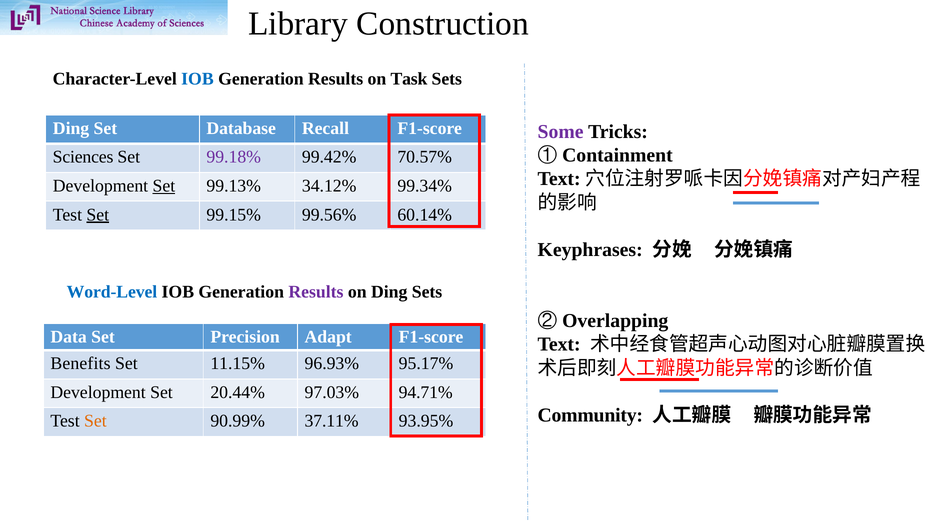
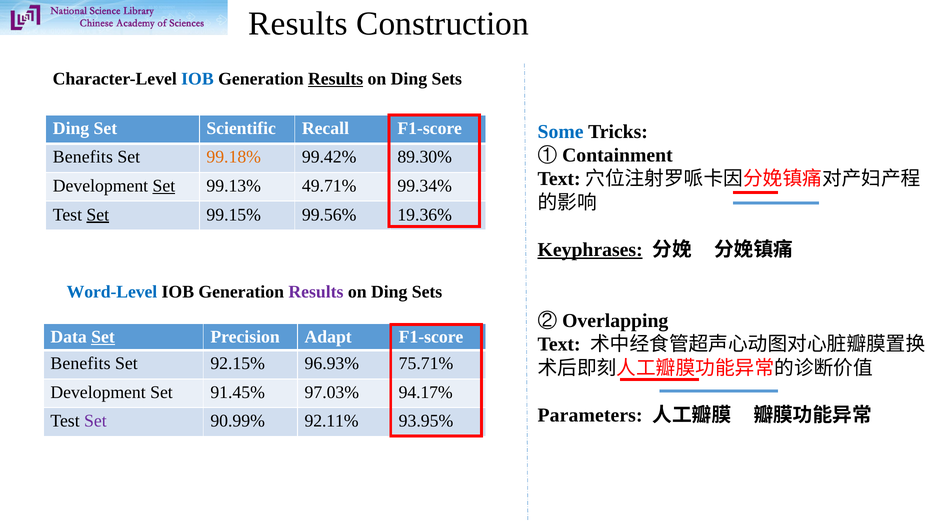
Library at (298, 24): Library -> Results
Results at (336, 79) underline: none -> present
Task at (409, 79): Task -> Ding
Database: Database -> Scientific
Some colour: purple -> blue
Sciences at (83, 157): Sciences -> Benefits
99.18% colour: purple -> orange
70.57%: 70.57% -> 89.30%
34.12%: 34.12% -> 49.71%
60.14%: 60.14% -> 19.36%
Keyphrases underline: none -> present
Set at (103, 337) underline: none -> present
11.15%: 11.15% -> 92.15%
95.17%: 95.17% -> 75.71%
20.44%: 20.44% -> 91.45%
94.71%: 94.71% -> 94.17%
Community: Community -> Parameters
Set at (95, 421) colour: orange -> purple
37.11%: 37.11% -> 92.11%
